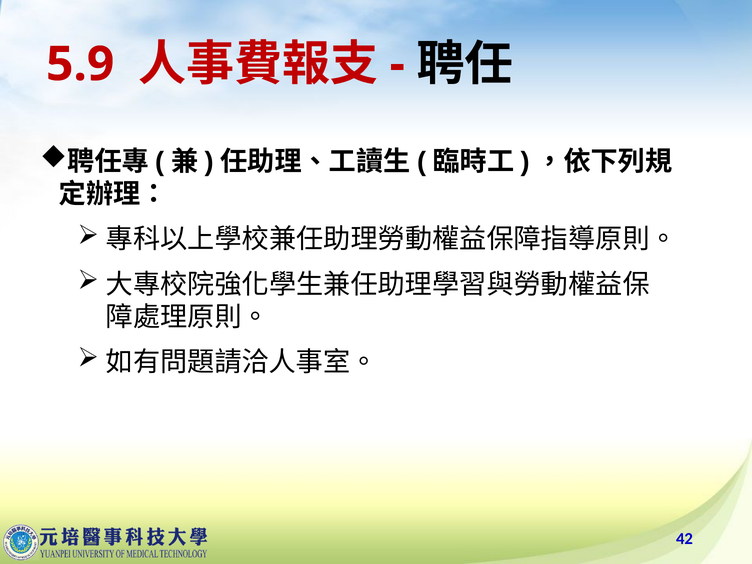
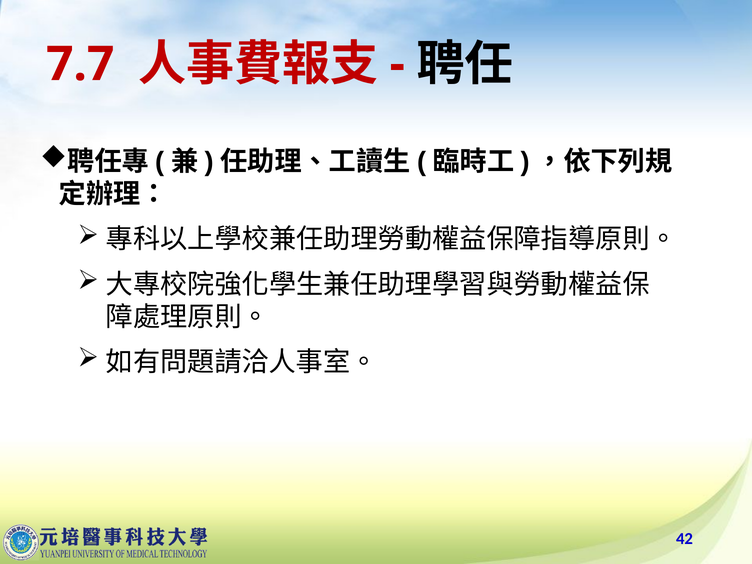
5.9: 5.9 -> 7.7
